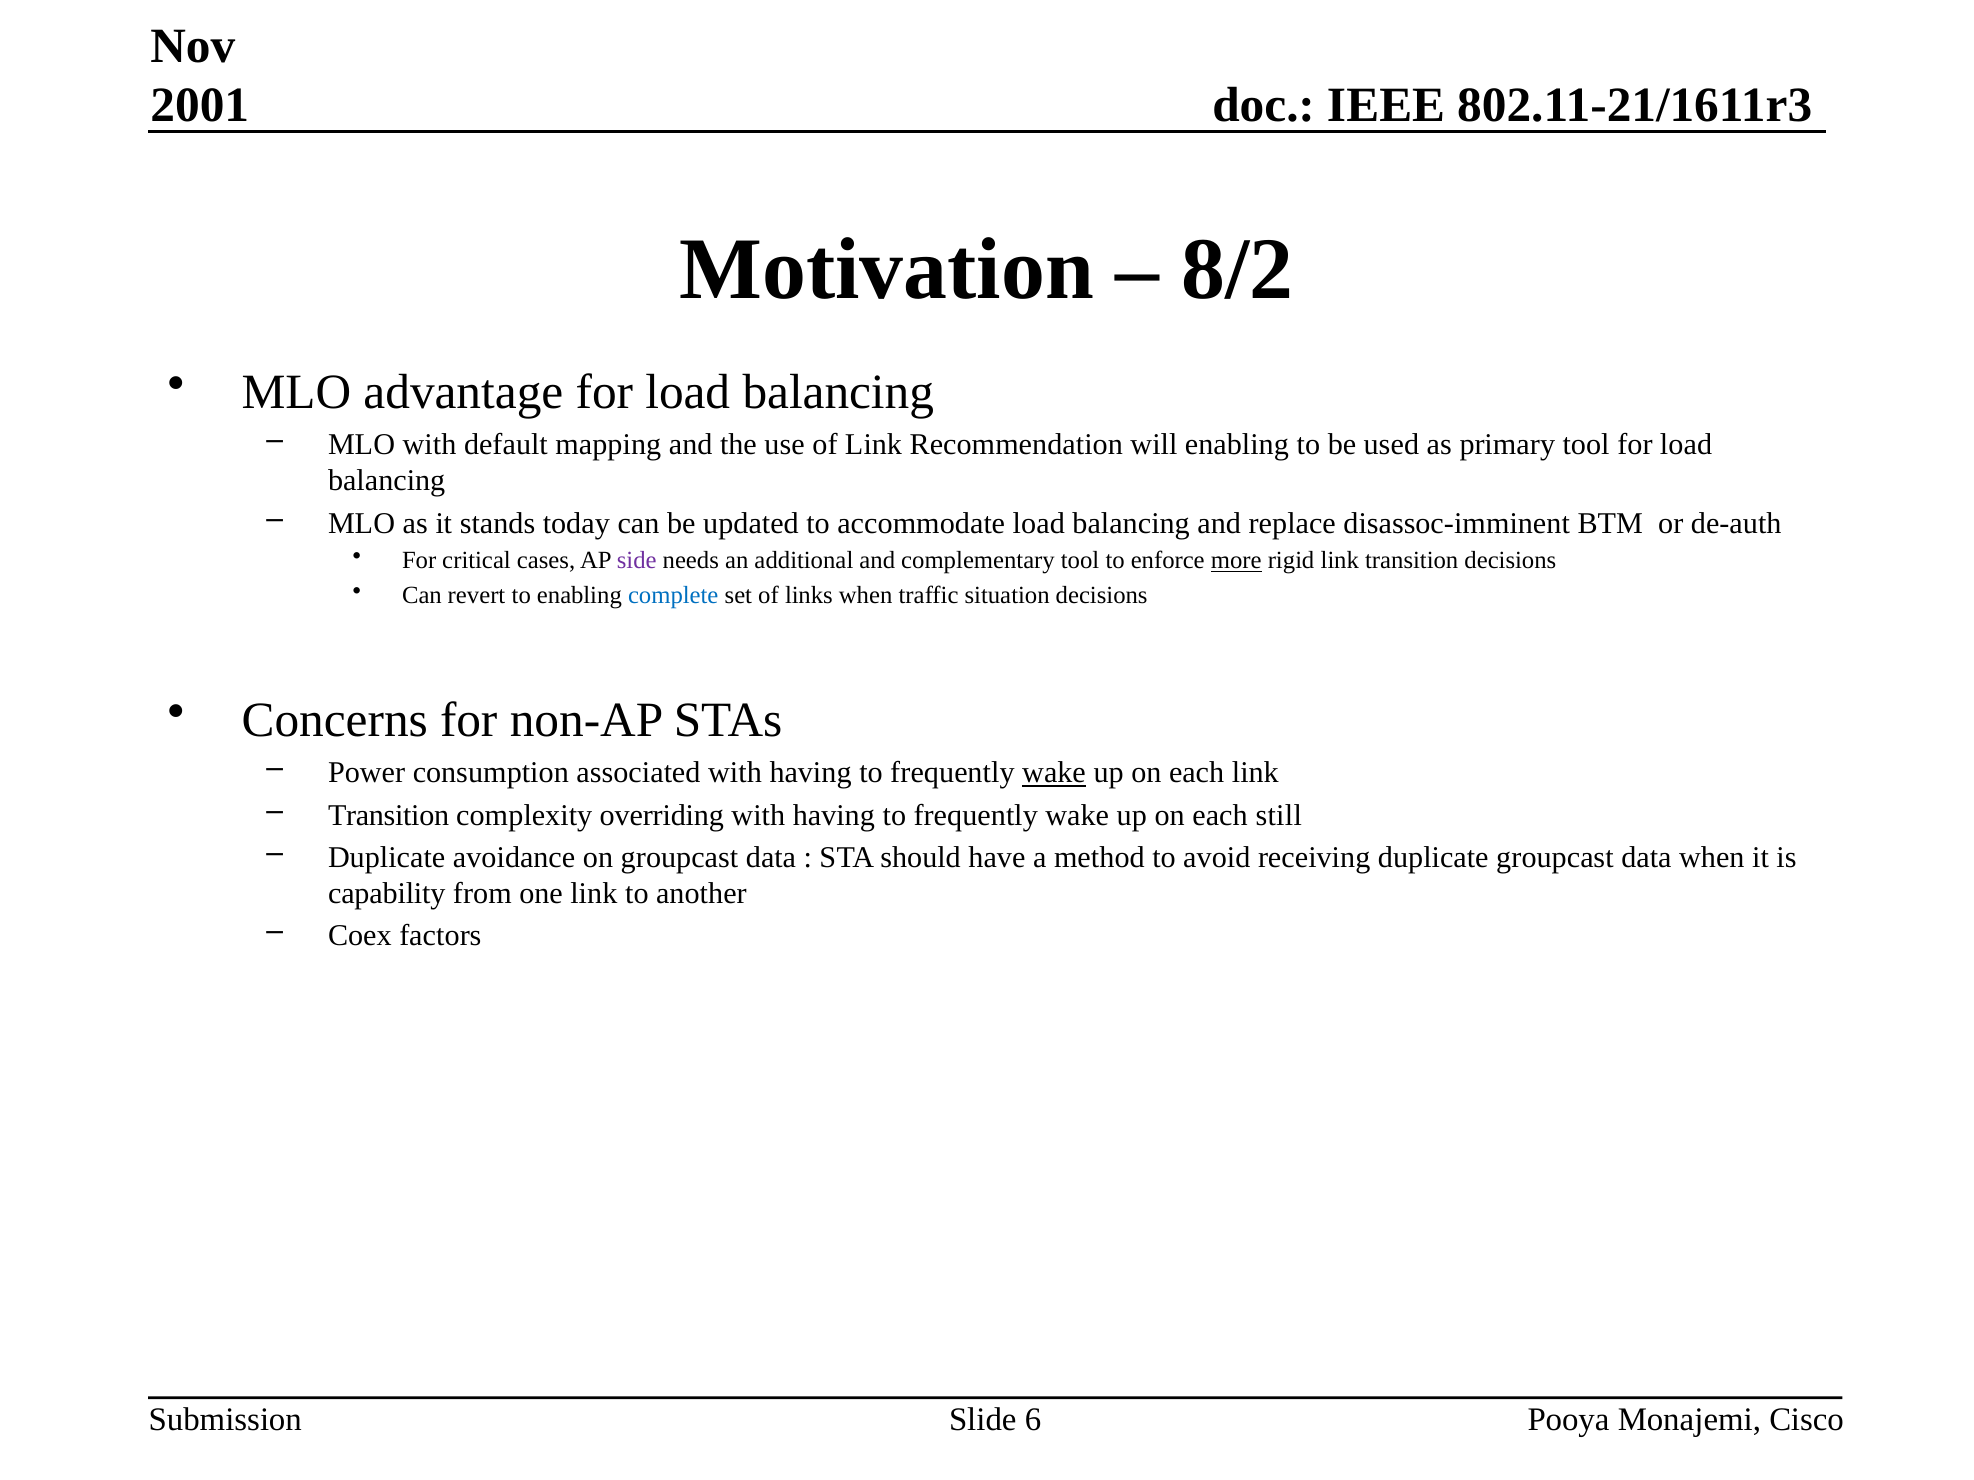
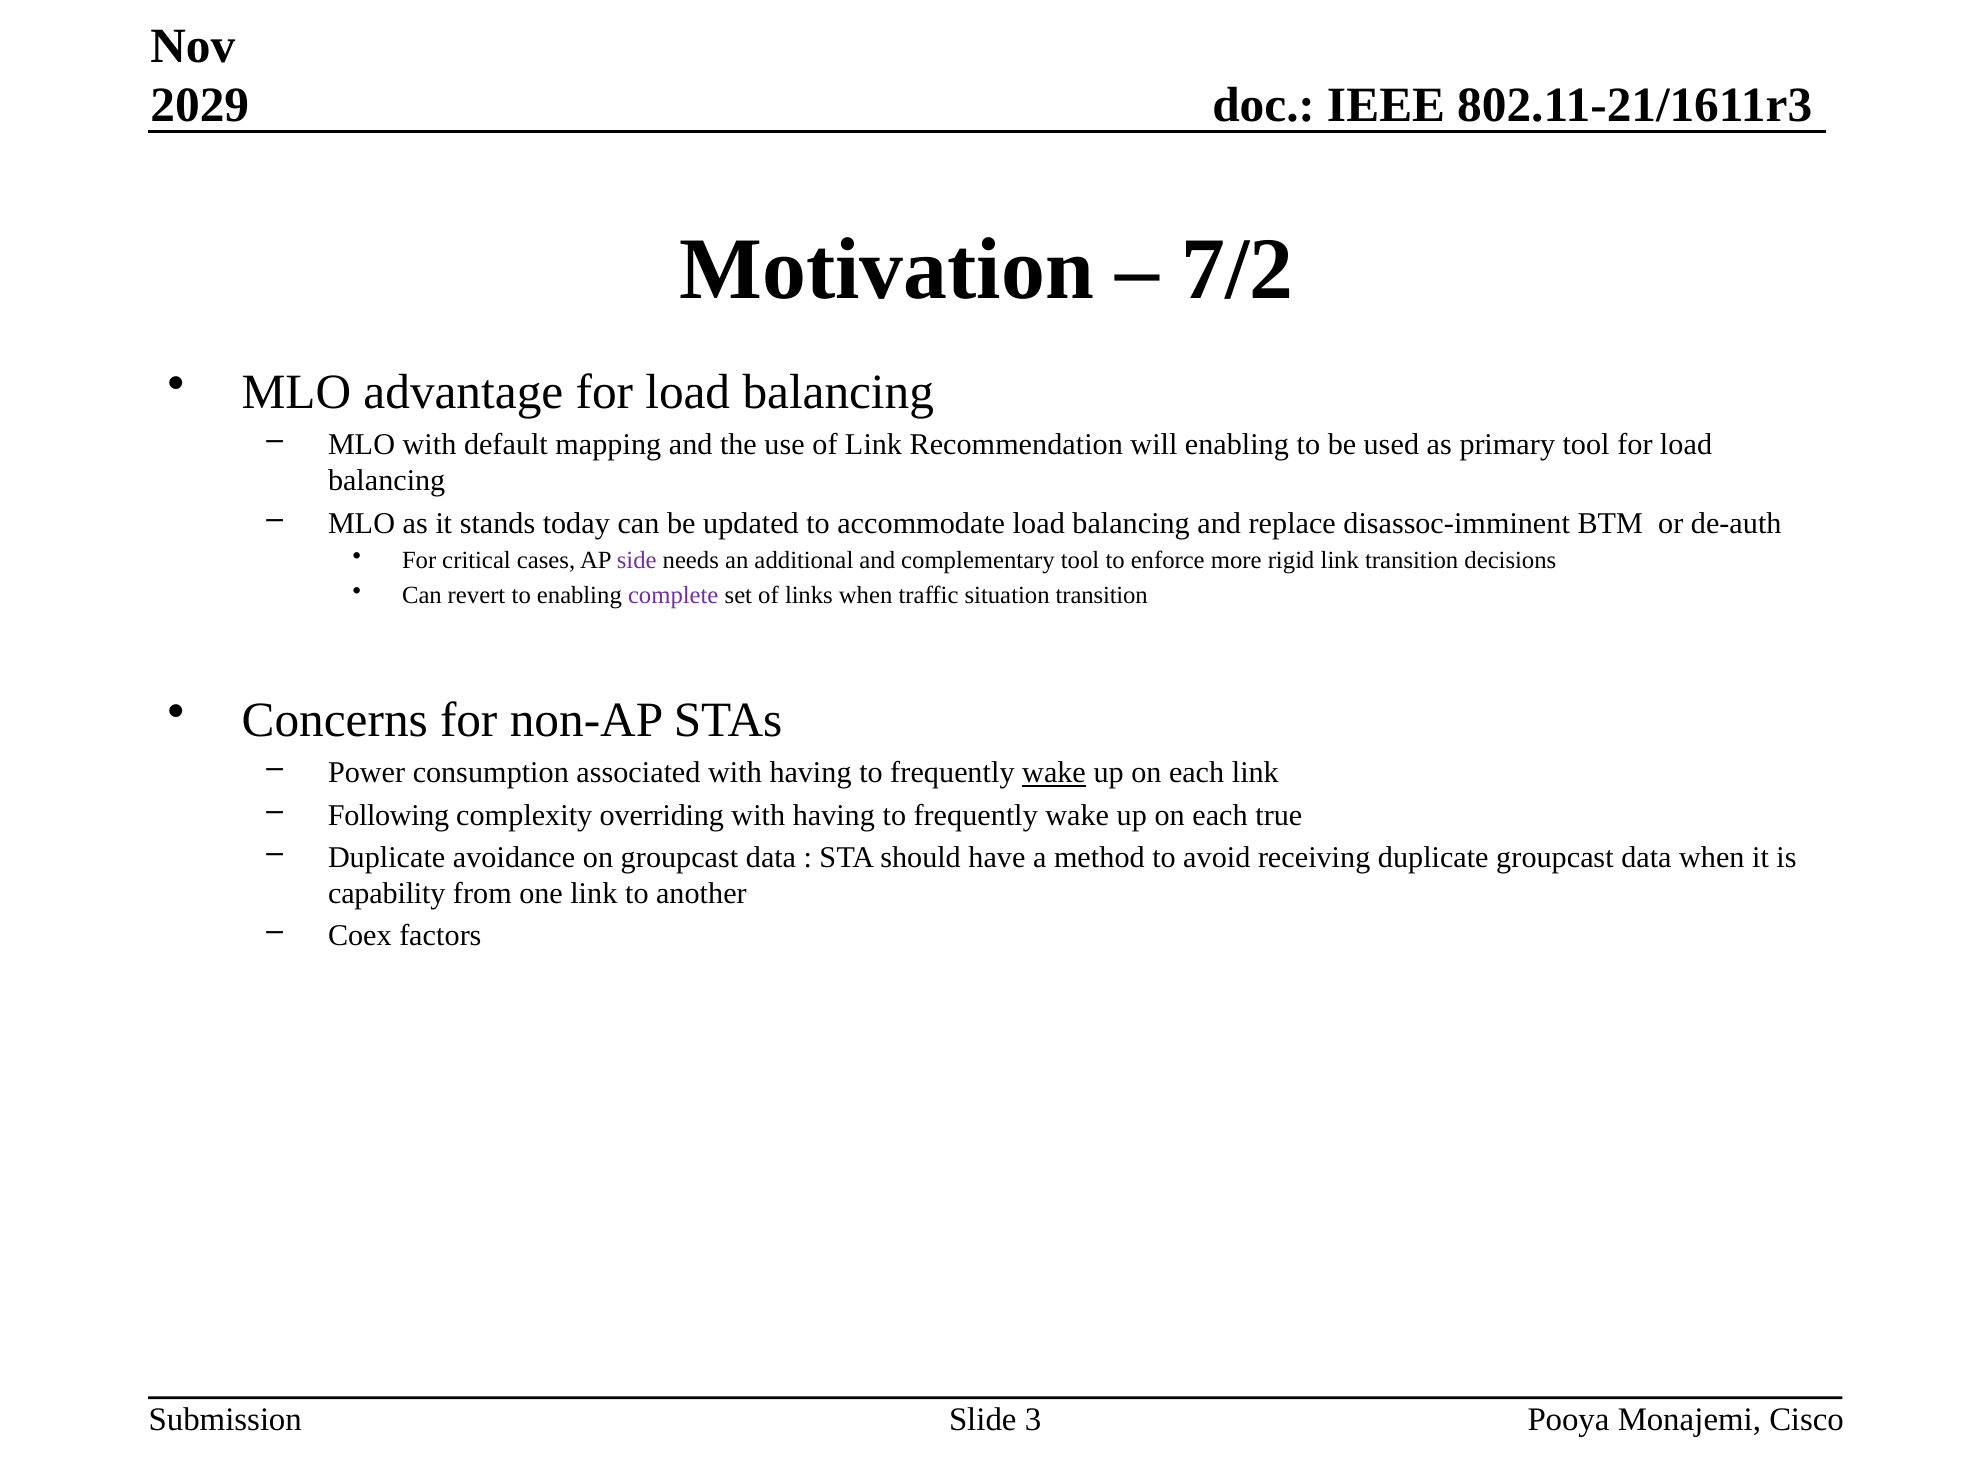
2001: 2001 -> 2029
8/2: 8/2 -> 7/2
more underline: present -> none
complete colour: blue -> purple
situation decisions: decisions -> transition
Transition at (389, 815): Transition -> Following
still: still -> true
6: 6 -> 3
